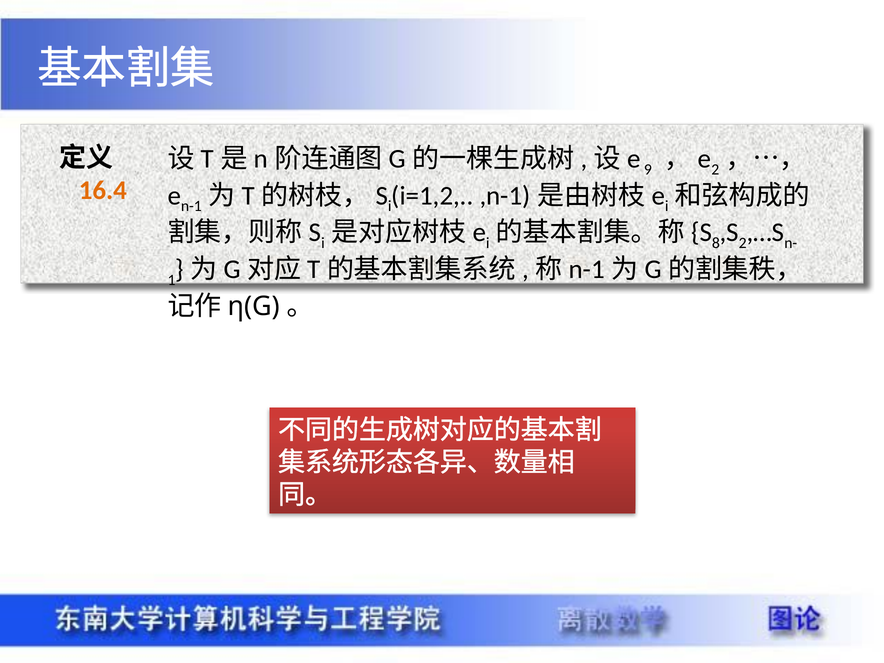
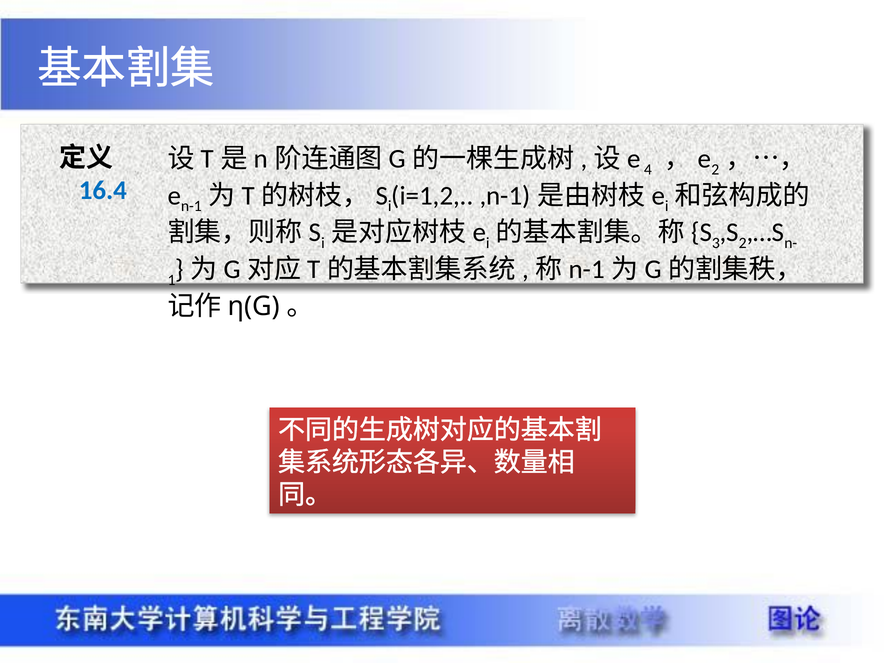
9: 9 -> 4
16.4 colour: orange -> blue
8: 8 -> 3
